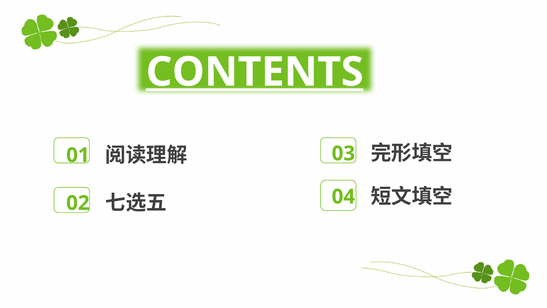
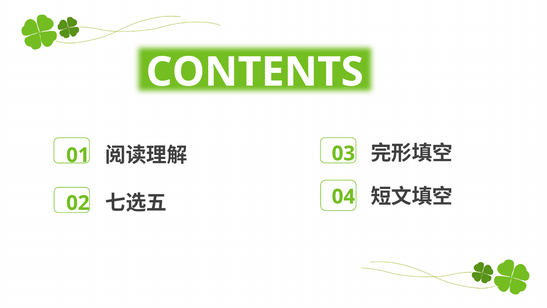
CONTENTS underline: present -> none
